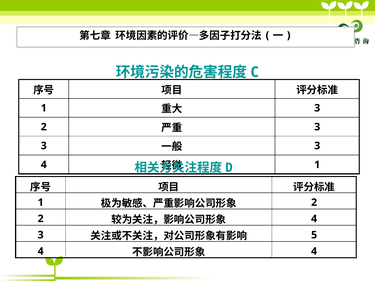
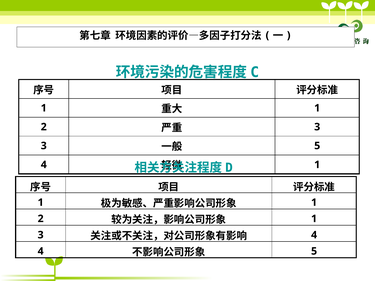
3 at (317, 108): 3 -> 1
3 at (317, 146): 3 -> 5
2 at (314, 203): 2 -> 1
4 at (314, 219): 4 -> 1
5 at (314, 235): 5 -> 4
4 at (314, 251): 4 -> 5
